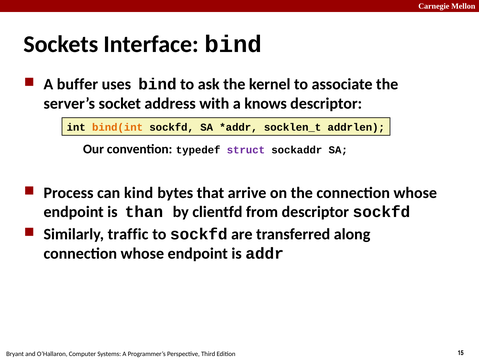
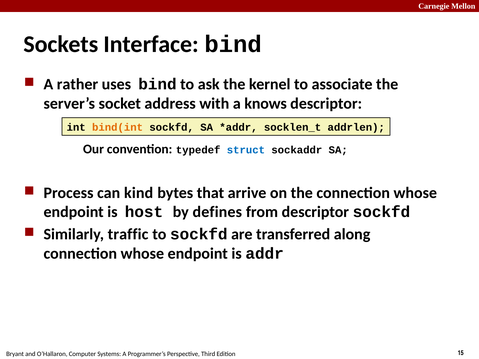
buffer: buffer -> rather
struct colour: purple -> blue
than: than -> host
clientfd: clientfd -> defines
